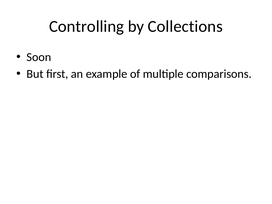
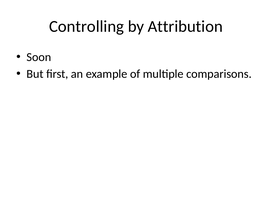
Collections: Collections -> Attribution
